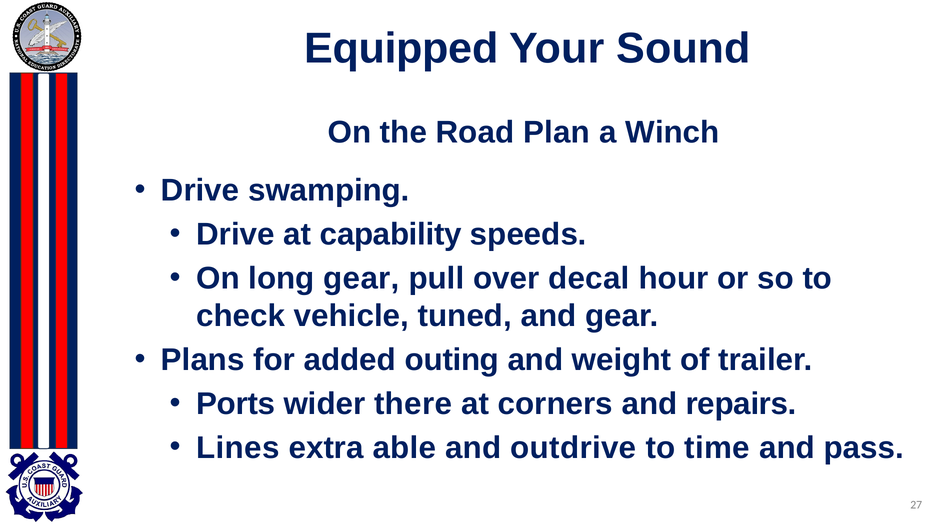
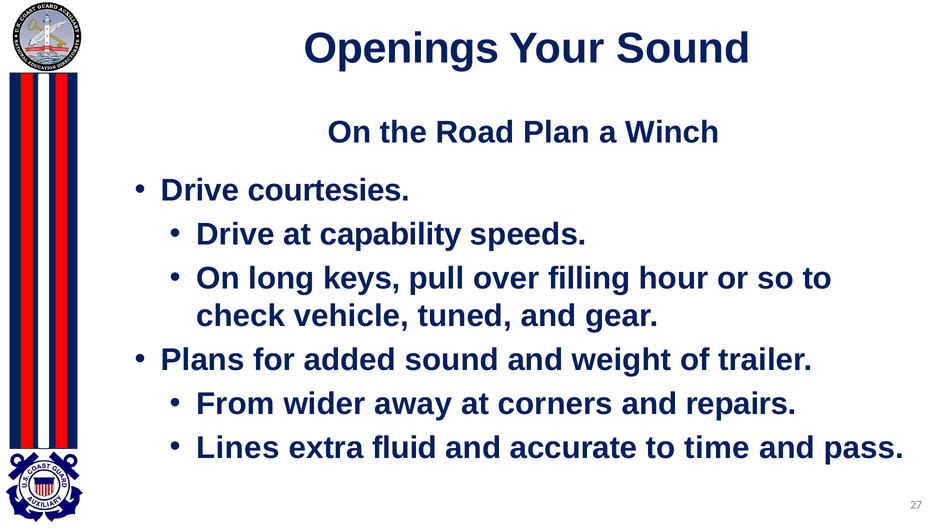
Equipped: Equipped -> Openings
swamping: swamping -> courtesies
long gear: gear -> keys
decal: decal -> filling
added outing: outing -> sound
Ports: Ports -> From
there: there -> away
able: able -> fluid
outdrive: outdrive -> accurate
